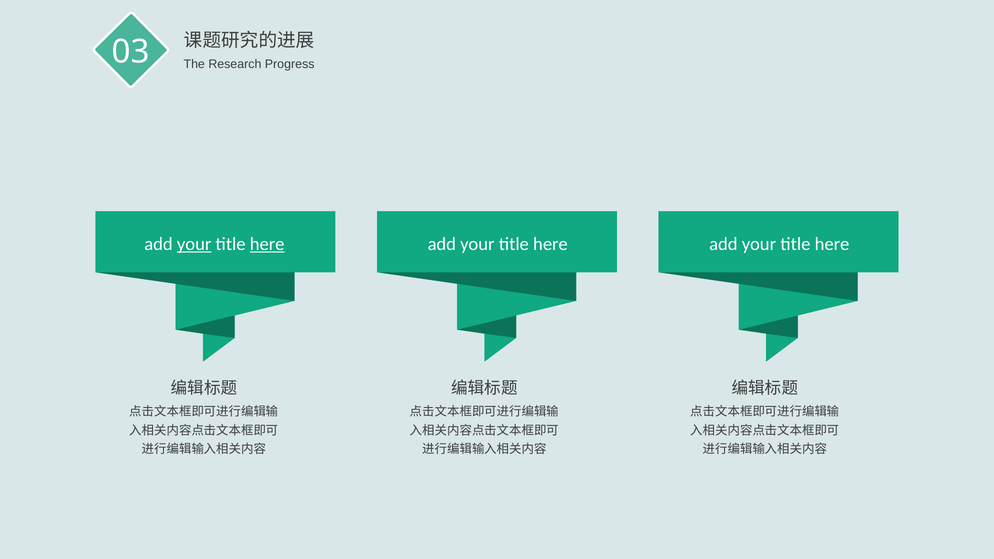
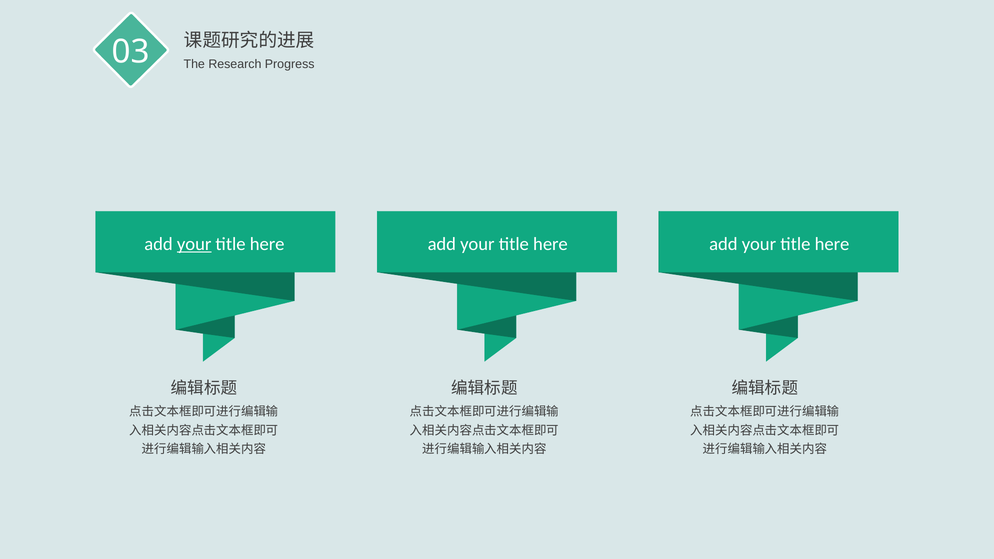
here at (267, 244) underline: present -> none
